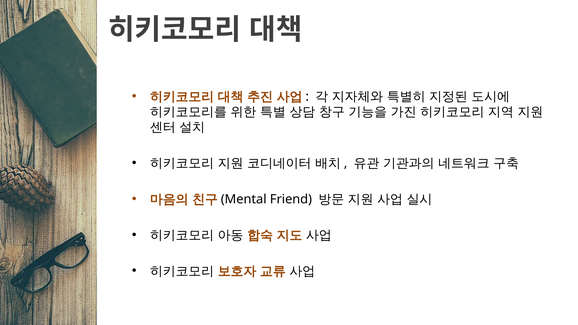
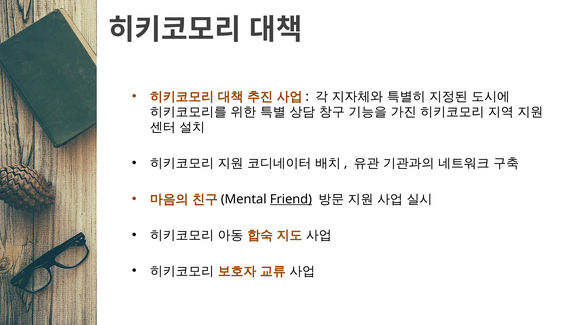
Friend underline: none -> present
